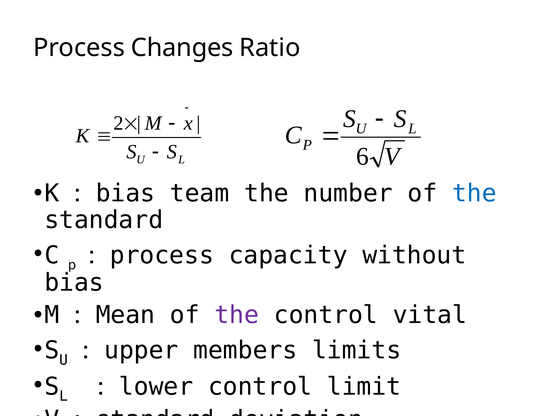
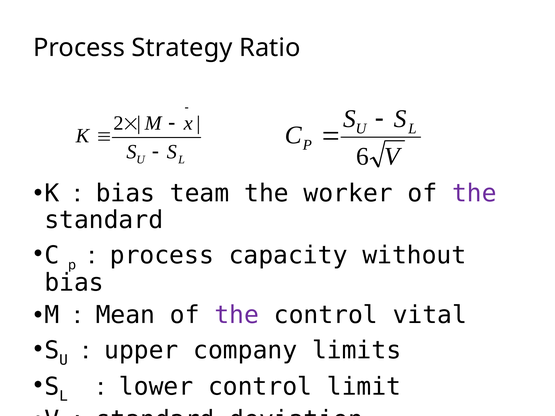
Changes: Changes -> Strategy
number: number -> worker
the at (474, 193) colour: blue -> purple
members: members -> company
